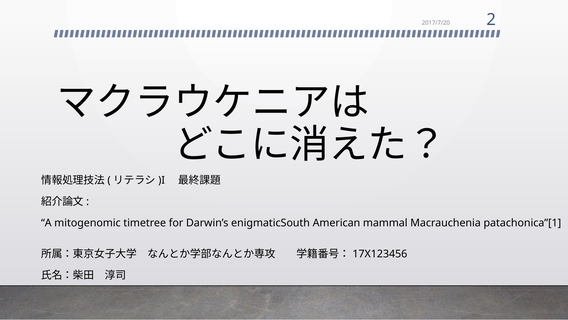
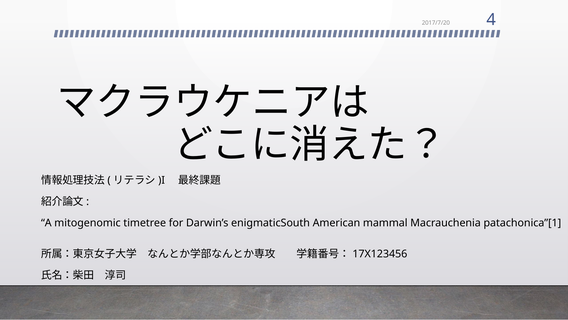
2: 2 -> 4
